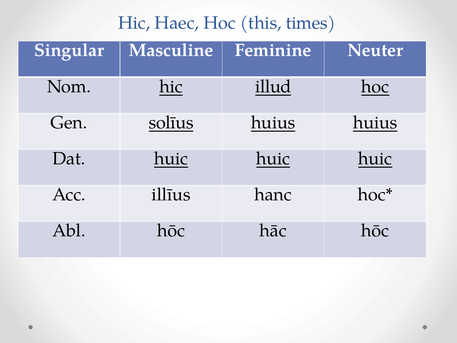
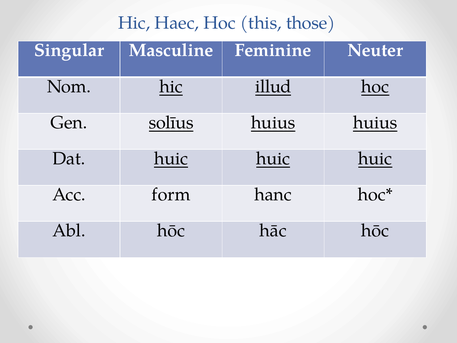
times: times -> those
illīus: illīus -> form
